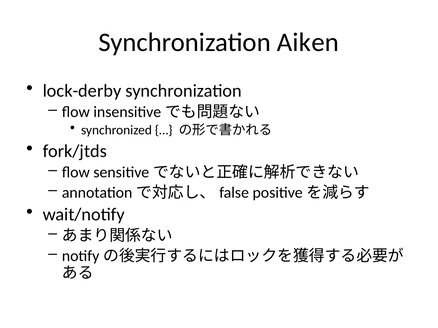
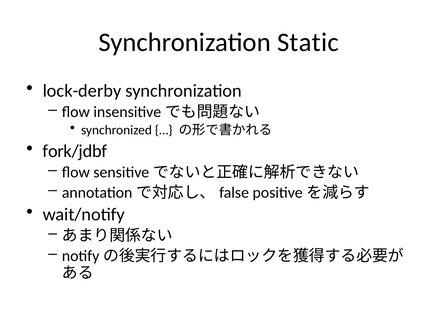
Aiken: Aiken -> Static
fork/jtds: fork/jtds -> fork/jdbf
